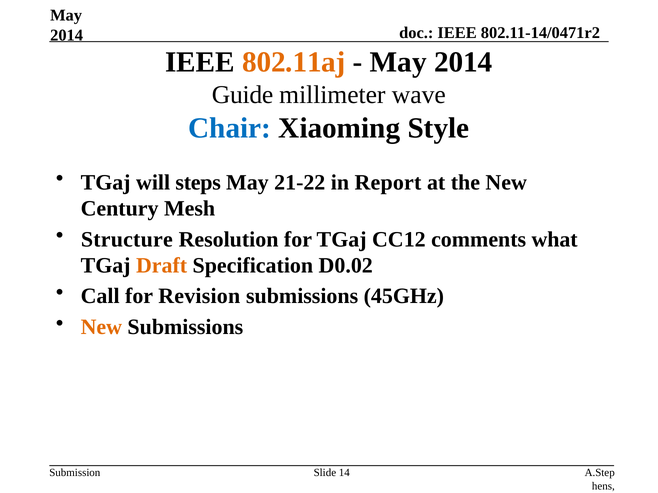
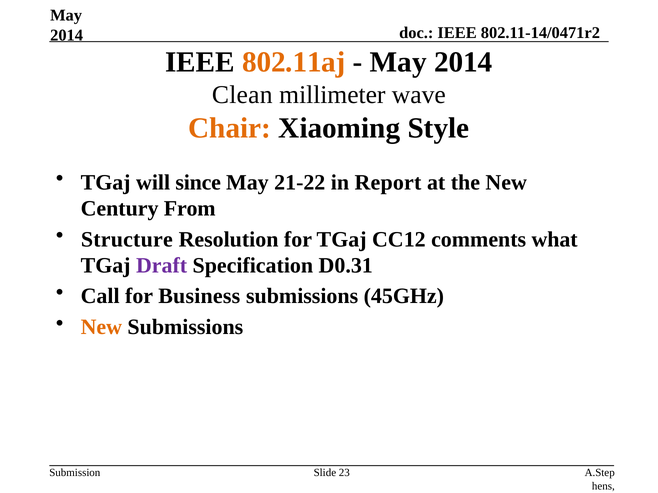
Guide: Guide -> Clean
Chair colour: blue -> orange
steps: steps -> since
Mesh: Mesh -> From
Draft colour: orange -> purple
D0.02: D0.02 -> D0.31
Revision: Revision -> Business
14: 14 -> 23
